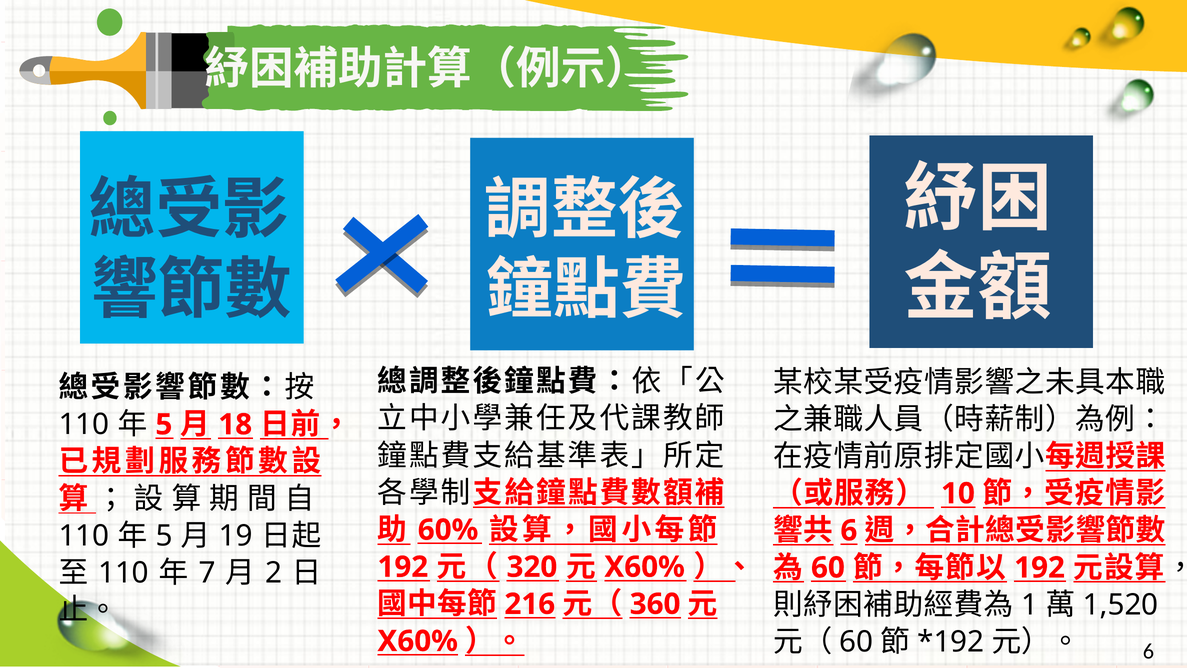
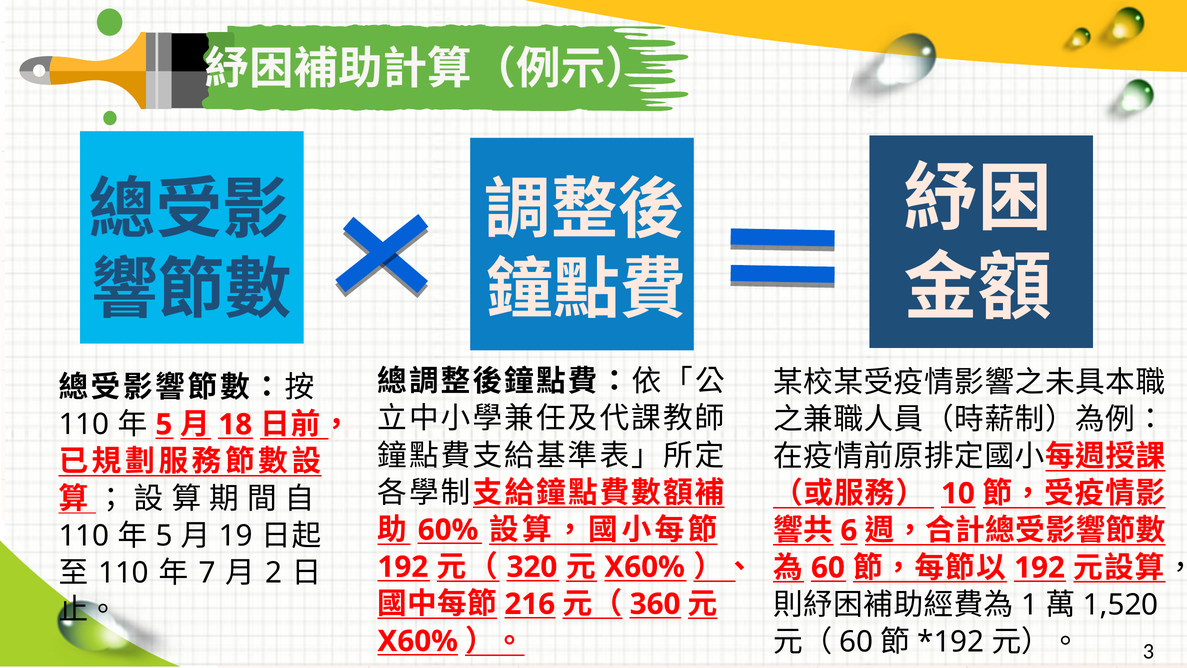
6 at (1149, 651): 6 -> 3
